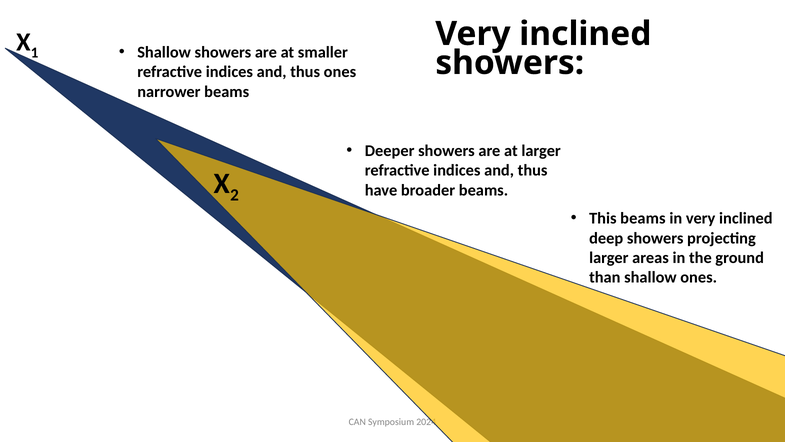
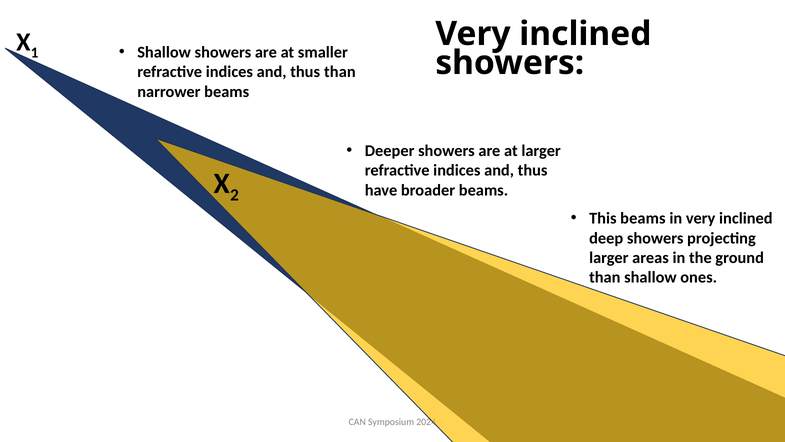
thus ones: ones -> than
